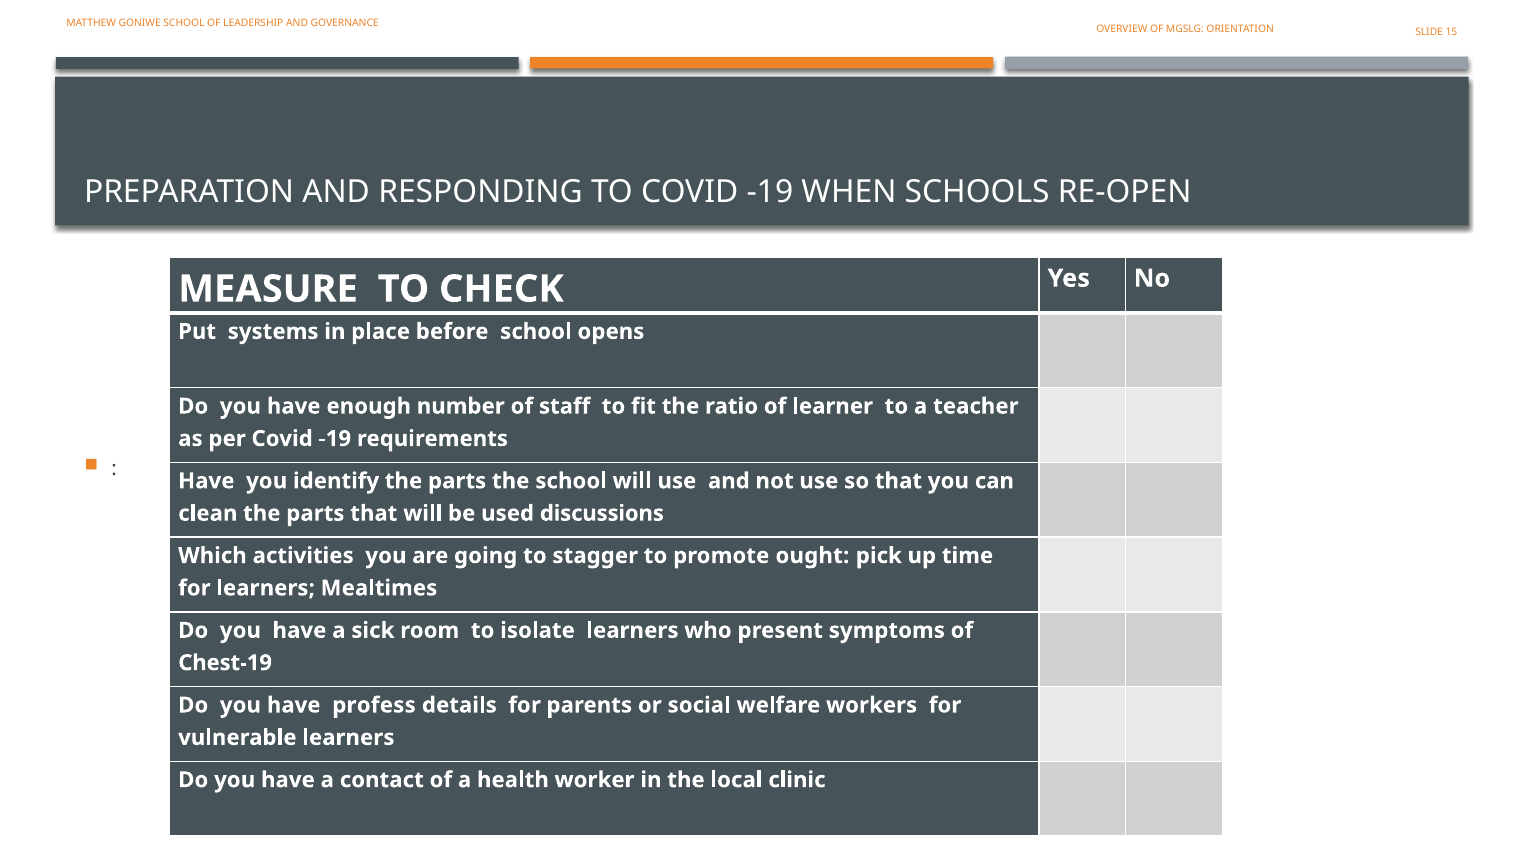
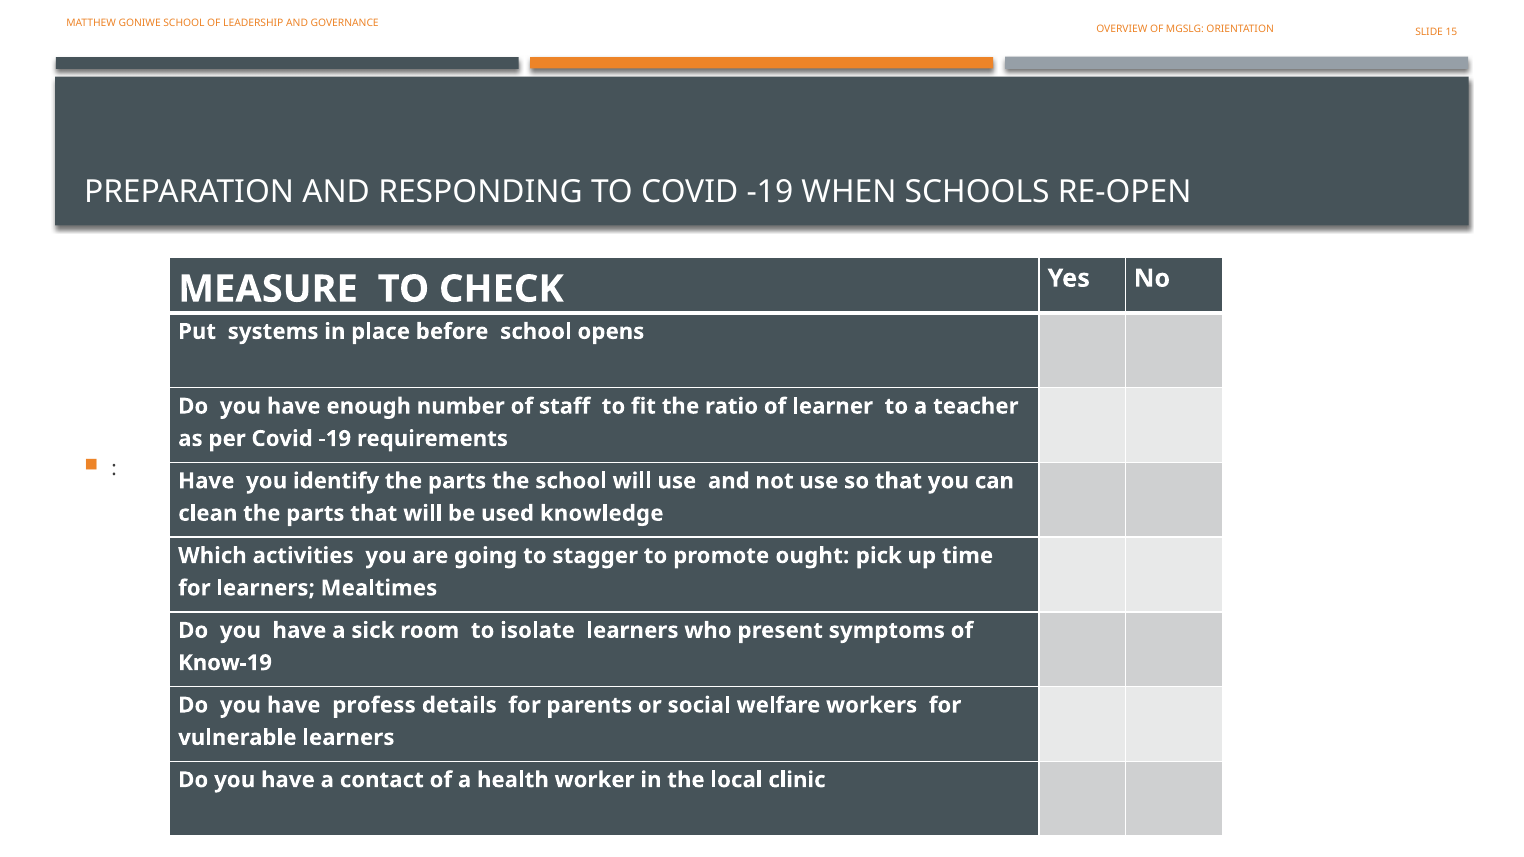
discussions: discussions -> knowledge
Chest-19: Chest-19 -> Know-19
